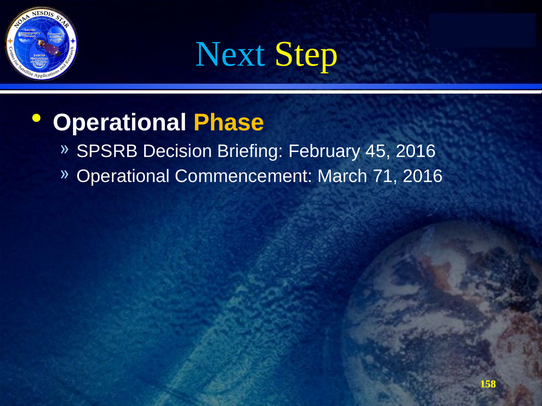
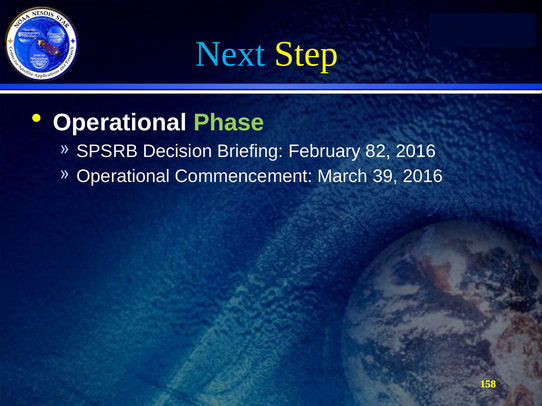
Phase colour: yellow -> light green
45: 45 -> 82
71: 71 -> 39
